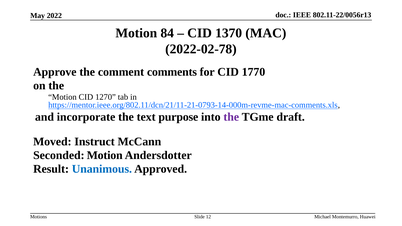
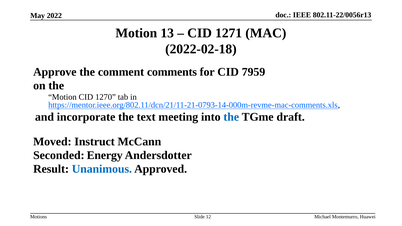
84: 84 -> 13
1370: 1370 -> 1271
2022-02-78: 2022-02-78 -> 2022-02-18
1770: 1770 -> 7959
purpose: purpose -> meeting
the at (231, 117) colour: purple -> blue
Seconded Motion: Motion -> Energy
